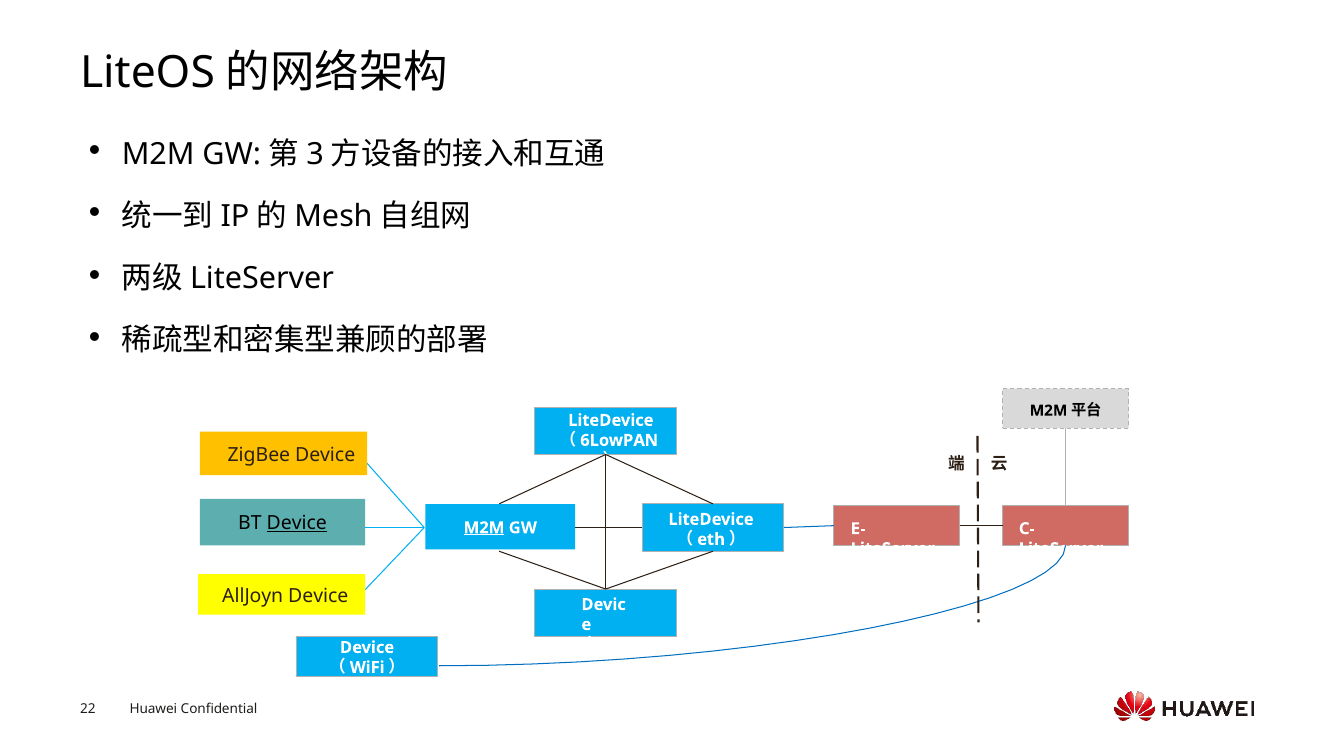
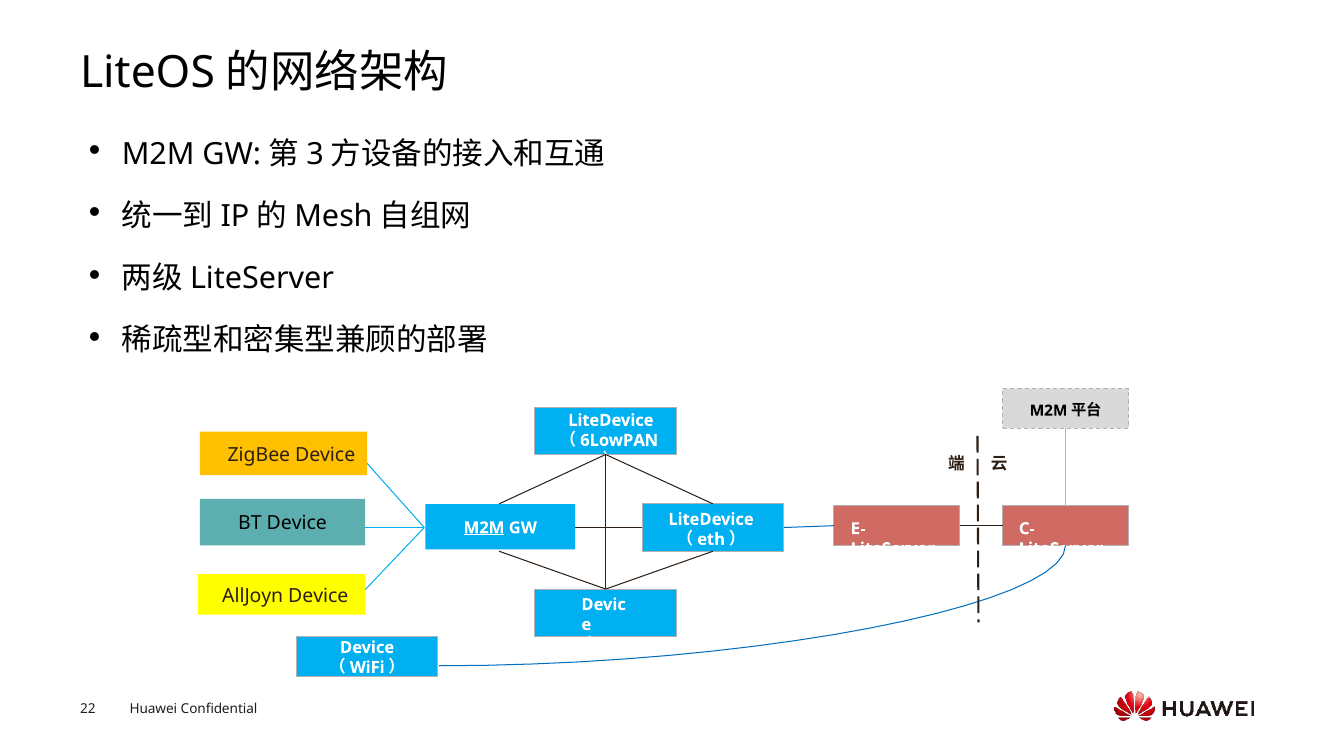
Device at (297, 523) underline: present -> none
